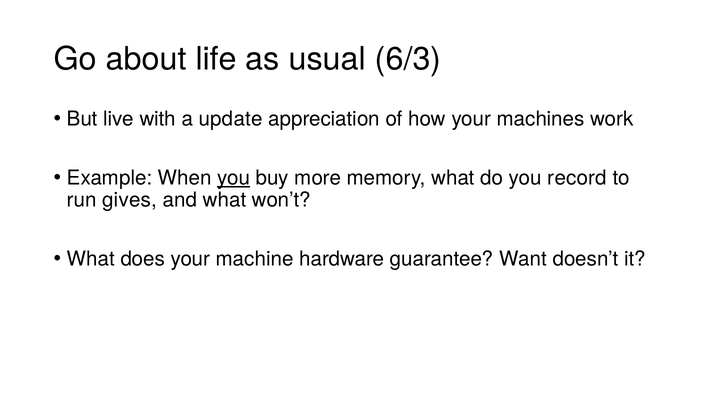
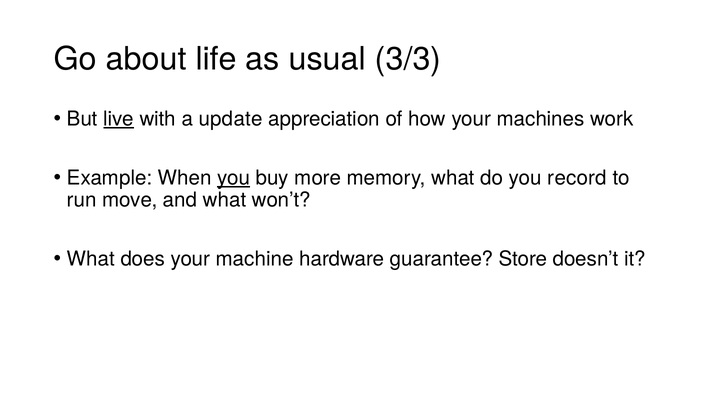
6/3: 6/3 -> 3/3
live underline: none -> present
gives: gives -> move
Want: Want -> Store
